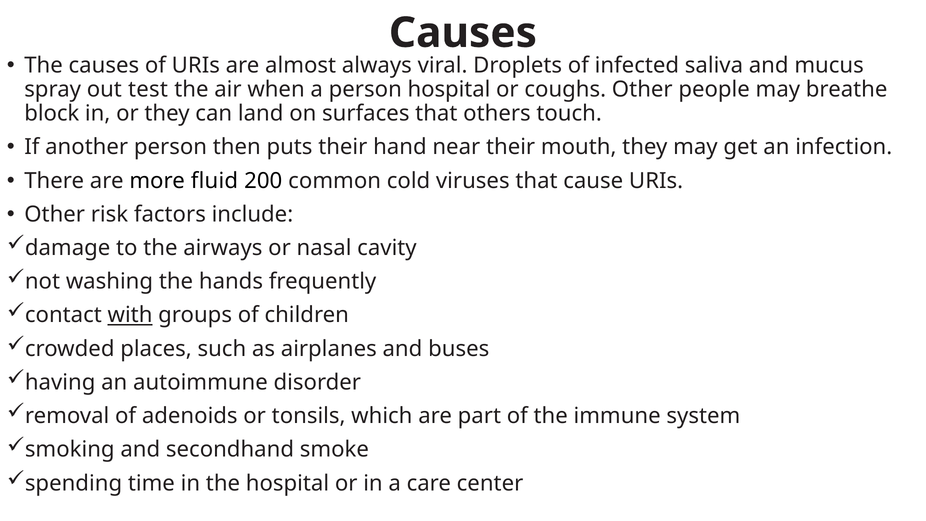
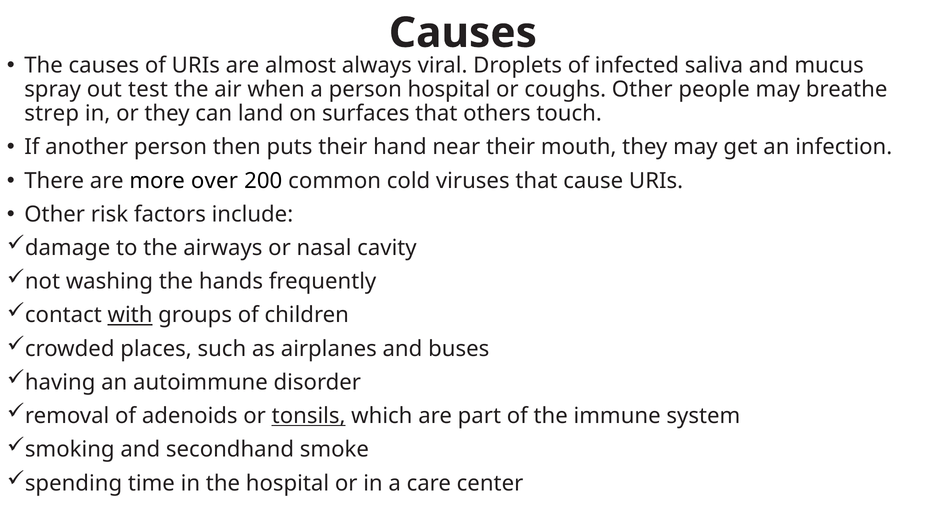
block: block -> strep
fluid: fluid -> over
tonsils underline: none -> present
